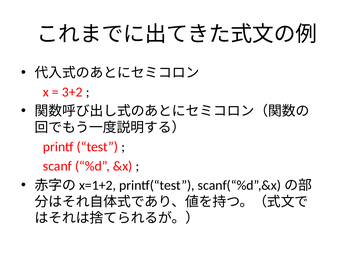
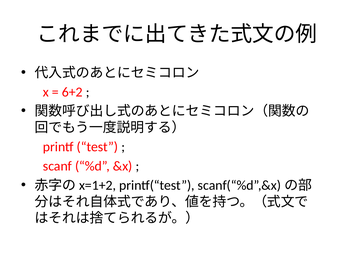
3+2: 3+2 -> 6+2
